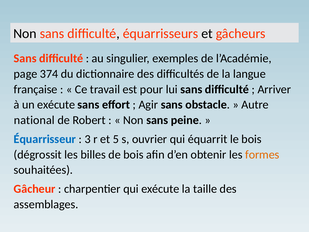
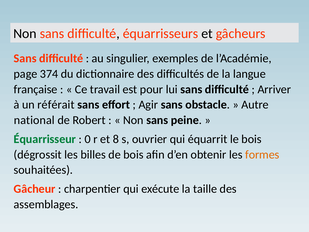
un exécute: exécute -> référait
Équarrisseur colour: blue -> green
3: 3 -> 0
5: 5 -> 8
